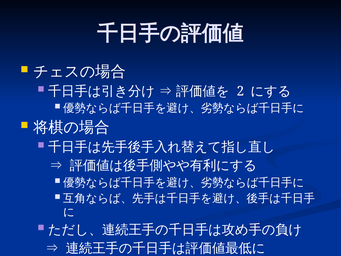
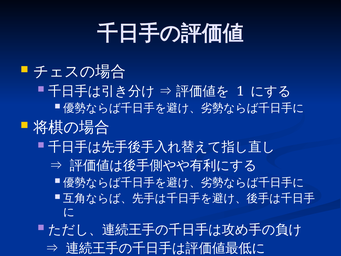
2: 2 -> 1
